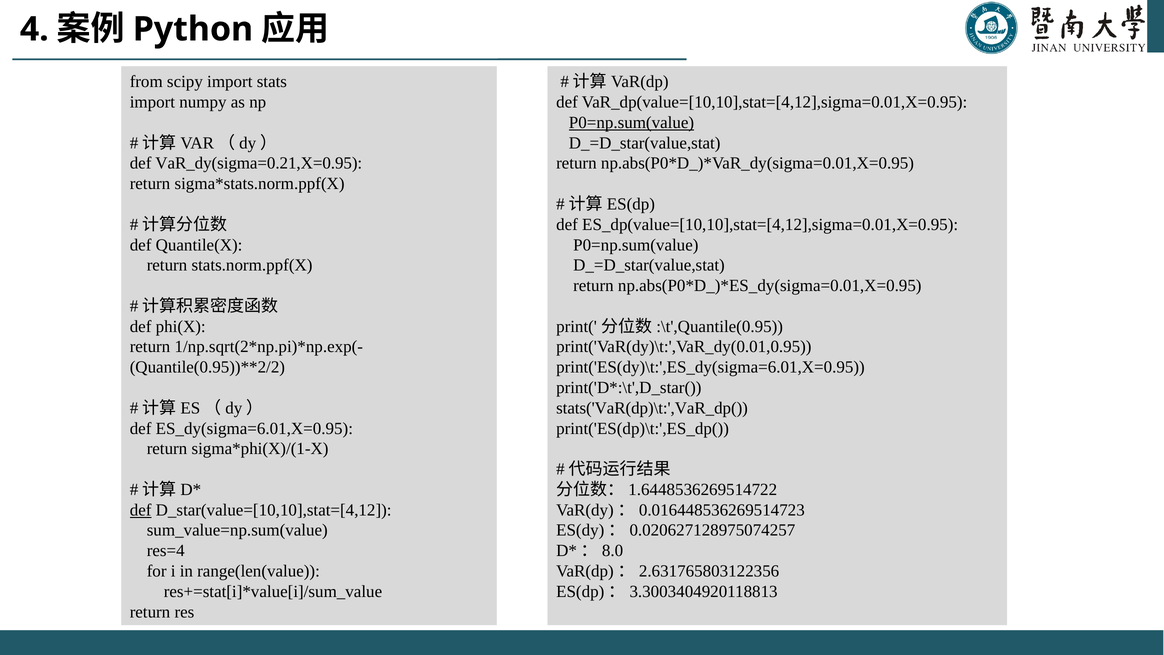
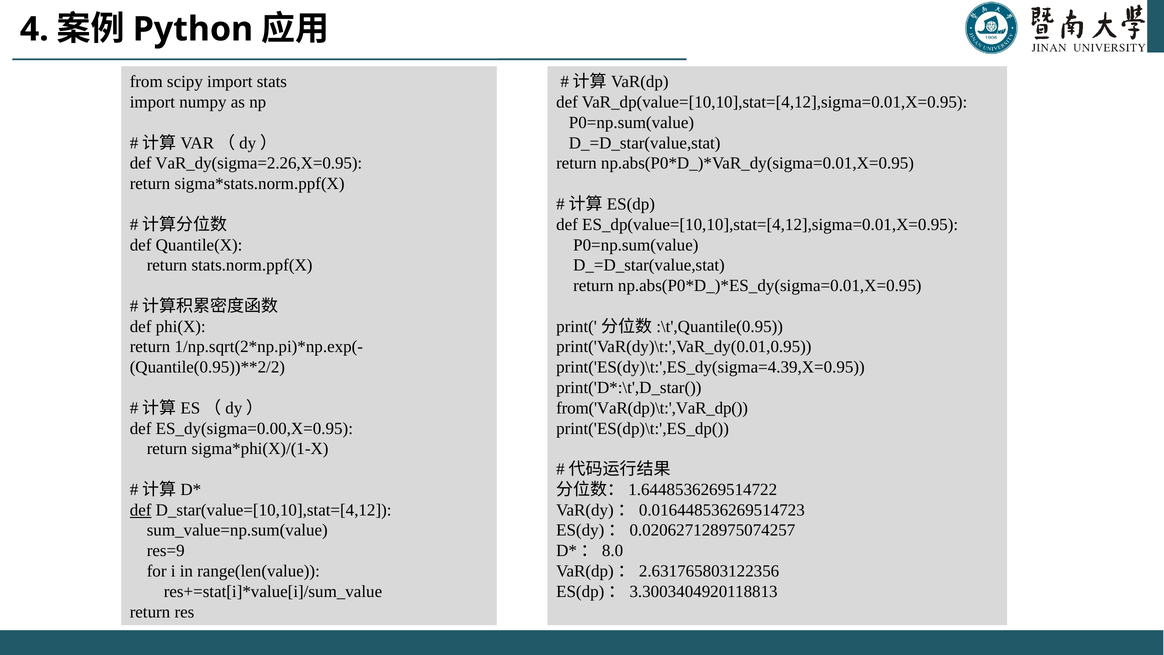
P0=np.sum(value at (631, 123) underline: present -> none
VaR_dy(sigma=0.21,X=0.95: VaR_dy(sigma=0.21,X=0.95 -> VaR_dy(sigma=2.26,X=0.95
print('ES(dy)\t:',ES_dy(sigma=6.01,X=0.95: print('ES(dy)\t:',ES_dy(sigma=6.01,X=0.95 -> print('ES(dy)\t:',ES_dy(sigma=4.39,X=0.95
stats('VaR(dp)\t:',VaR_dp(: stats('VaR(dp)\t:',VaR_dp( -> from('VaR(dp)\t:',VaR_dp(
ES_dy(sigma=6.01,X=0.95: ES_dy(sigma=6.01,X=0.95 -> ES_dy(sigma=0.00,X=0.95
res=4: res=4 -> res=9
